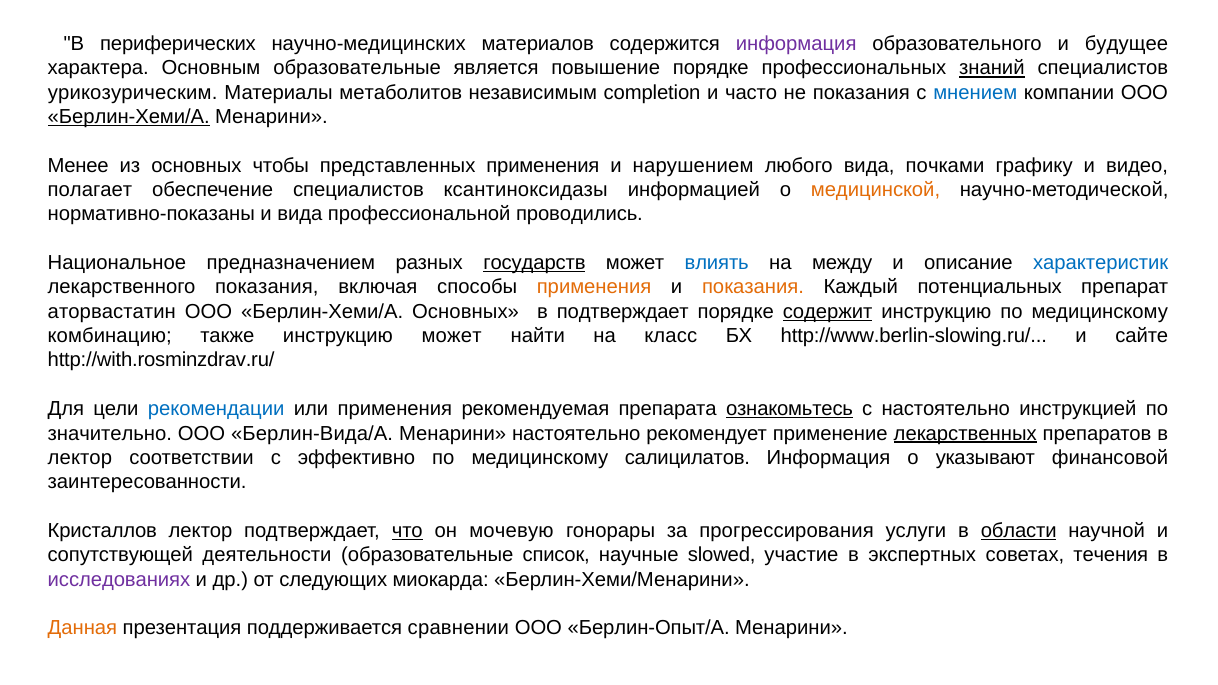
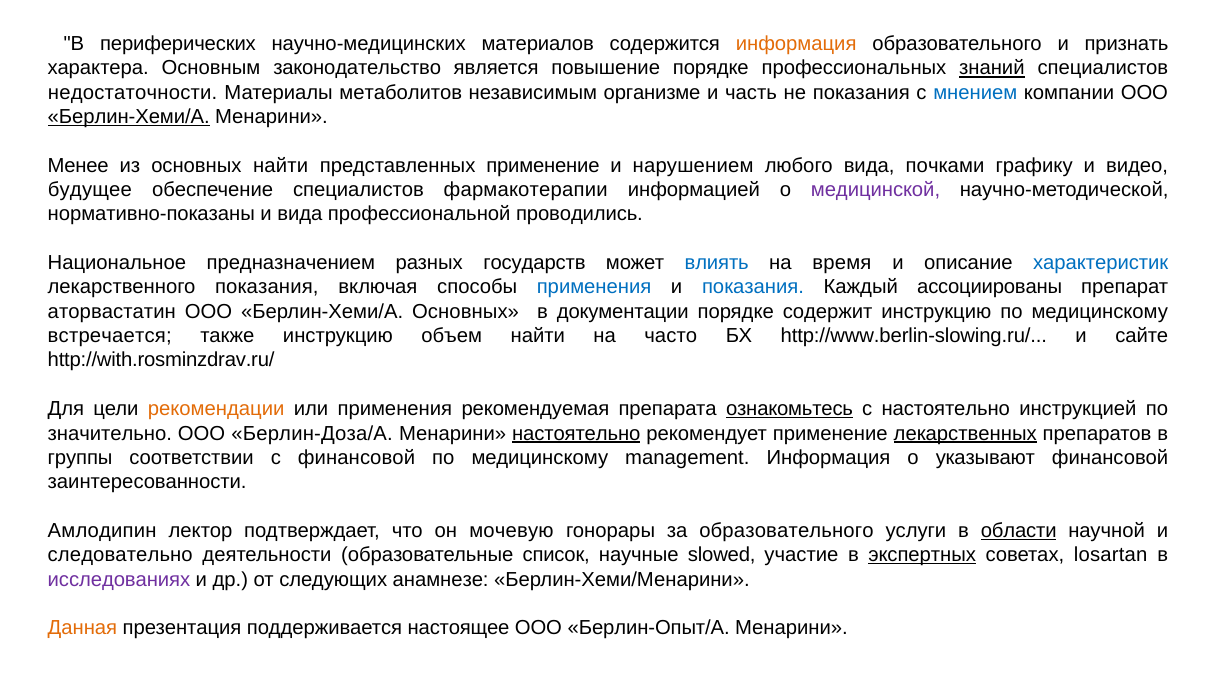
информация at (796, 44) colour: purple -> orange
будущее: будущее -> признать
Основным образовательные: образовательные -> законодательство
урикозурическим: урикозурическим -> недостаточности
completion: completion -> организме
часто: часто -> часть
основных чтобы: чтобы -> найти
представленных применения: применения -> применение
полагает: полагает -> будущее
ксантиноксидазы: ксантиноксидазы -> фармакотерапии
медицинской colour: orange -> purple
государств underline: present -> none
между: между -> время
применения at (594, 287) colour: orange -> blue
показания at (753, 287) colour: orange -> blue
потенциальных: потенциальных -> ассоциированы
в подтверждает: подтверждает -> документации
содержит underline: present -> none
комбинацию: комбинацию -> встречается
инструкцию может: может -> объем
класс: класс -> часто
рекомендации colour: blue -> orange
Берлин-Вида/А: Берлин-Вида/А -> Берлин-Доза/А
настоятельно at (576, 433) underline: none -> present
лектор at (80, 458): лектор -> группы
с эффективно: эффективно -> финансовой
салицилатов: салицилатов -> management
Кристаллов: Кристаллов -> Амлодипин
что underline: present -> none
за прогрессирования: прогрессирования -> образовательного
сопутствующей: сопутствующей -> следовательно
экспертных underline: none -> present
течения: течения -> losartan
миокарда: миокарда -> анамнезе
сравнении: сравнении -> настоящее
